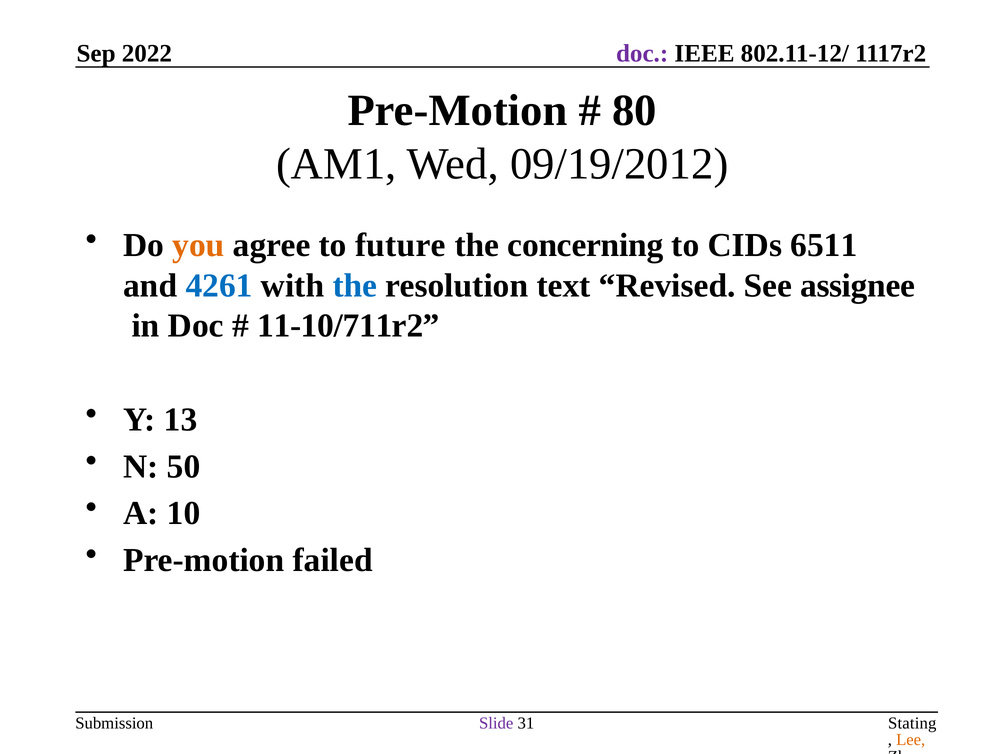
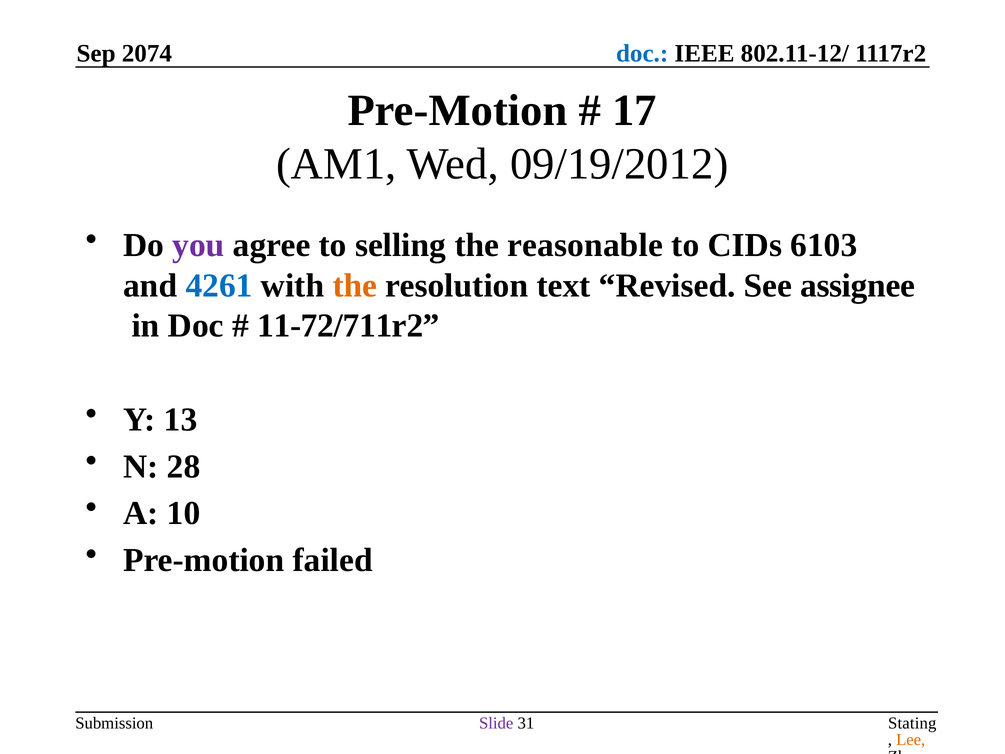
2022: 2022 -> 2074
doc at (642, 54) colour: purple -> blue
80: 80 -> 17
you colour: orange -> purple
future: future -> selling
concerning: concerning -> reasonable
6511: 6511 -> 6103
the at (355, 285) colour: blue -> orange
11-10/711r2: 11-10/711r2 -> 11-72/711r2
50: 50 -> 28
